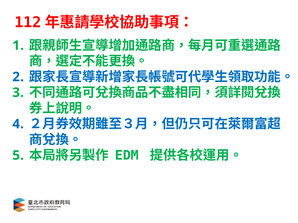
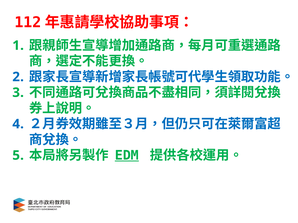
EDM underline: none -> present
